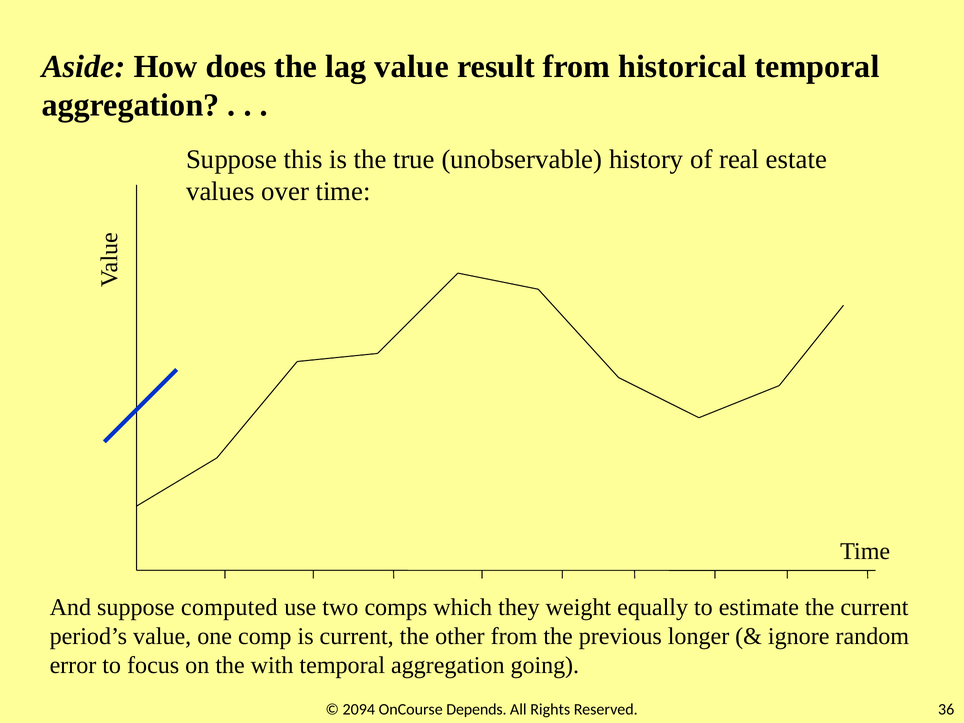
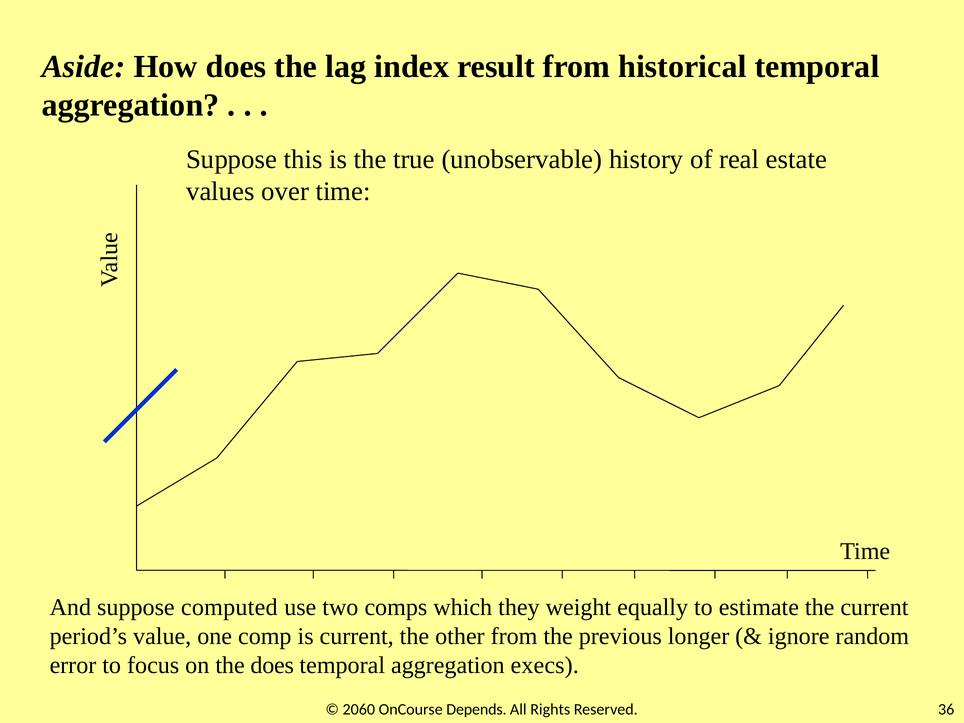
lag value: value -> index
the with: with -> does
going: going -> execs
2094: 2094 -> 2060
